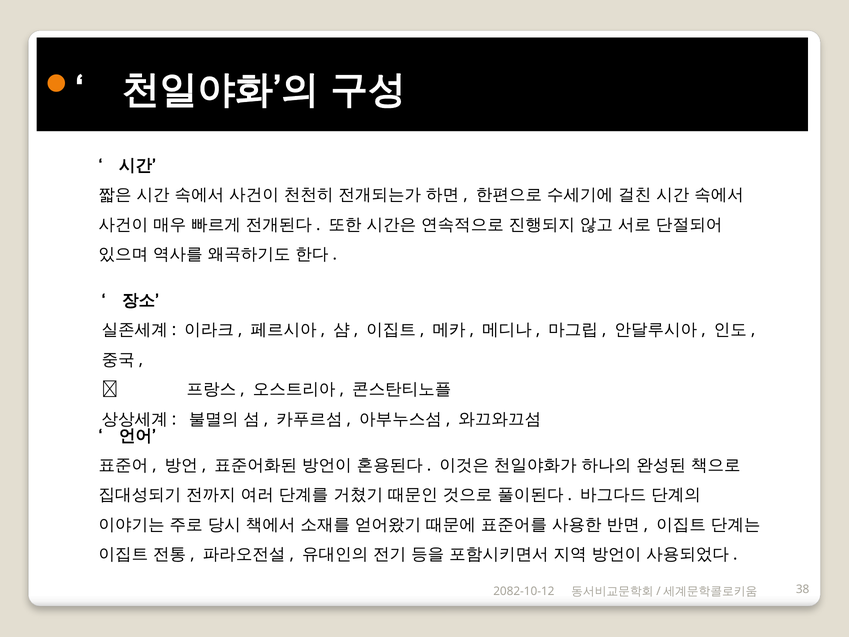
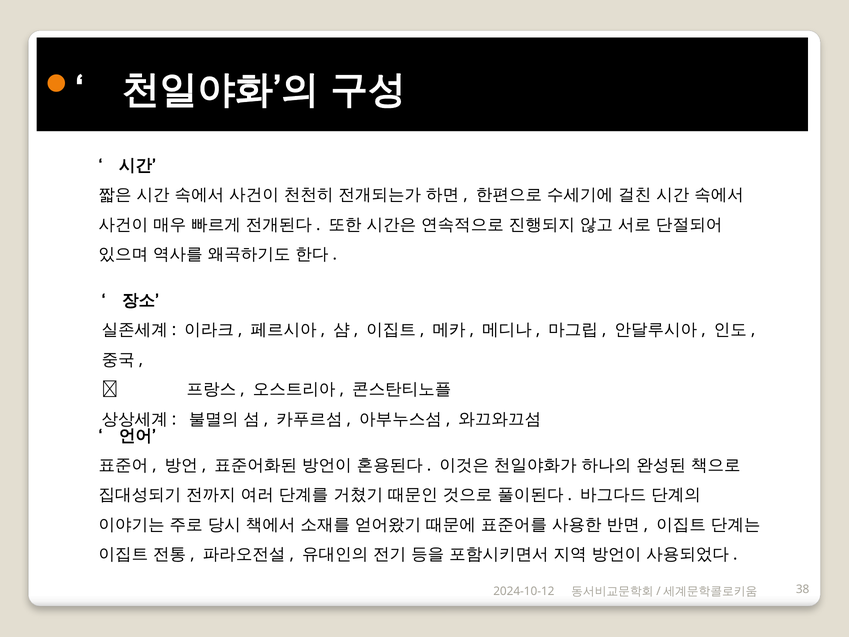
2082-10-12: 2082-10-12 -> 2024-10-12
